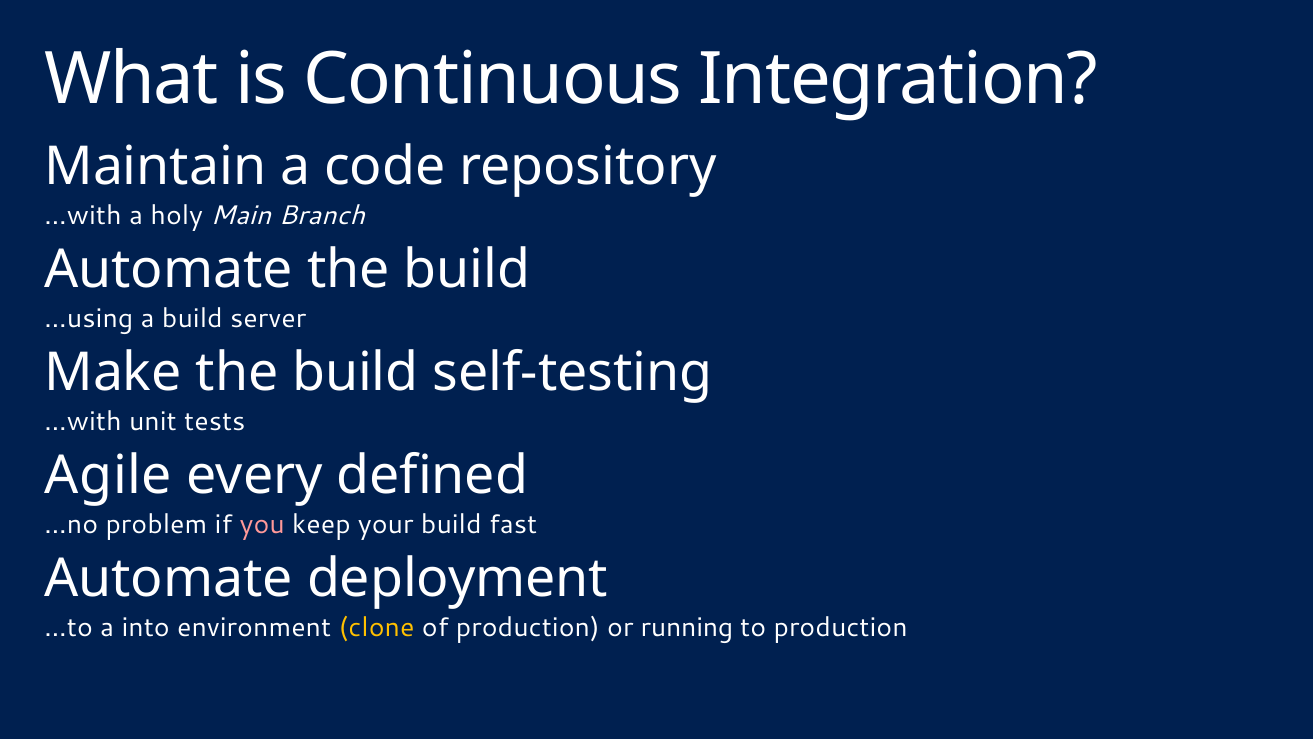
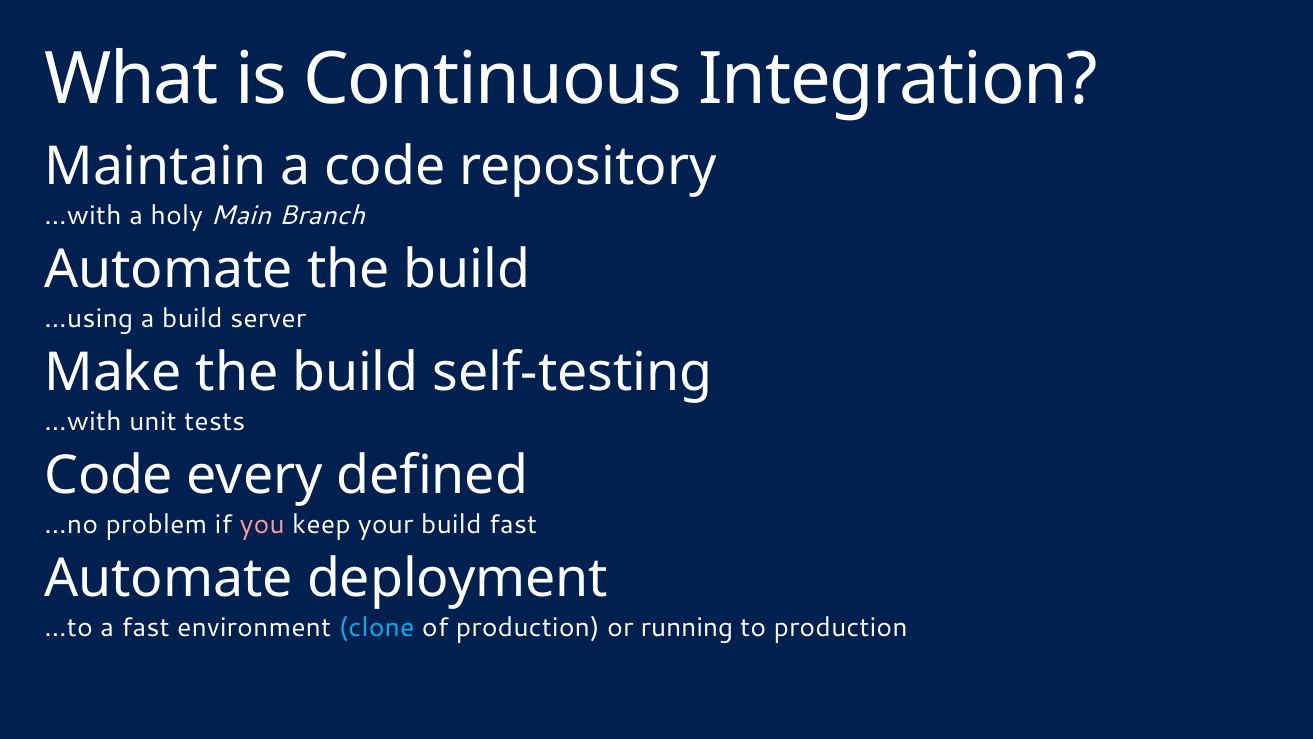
Agile at (108, 475): Agile -> Code
a into: into -> fast
clone colour: yellow -> light blue
